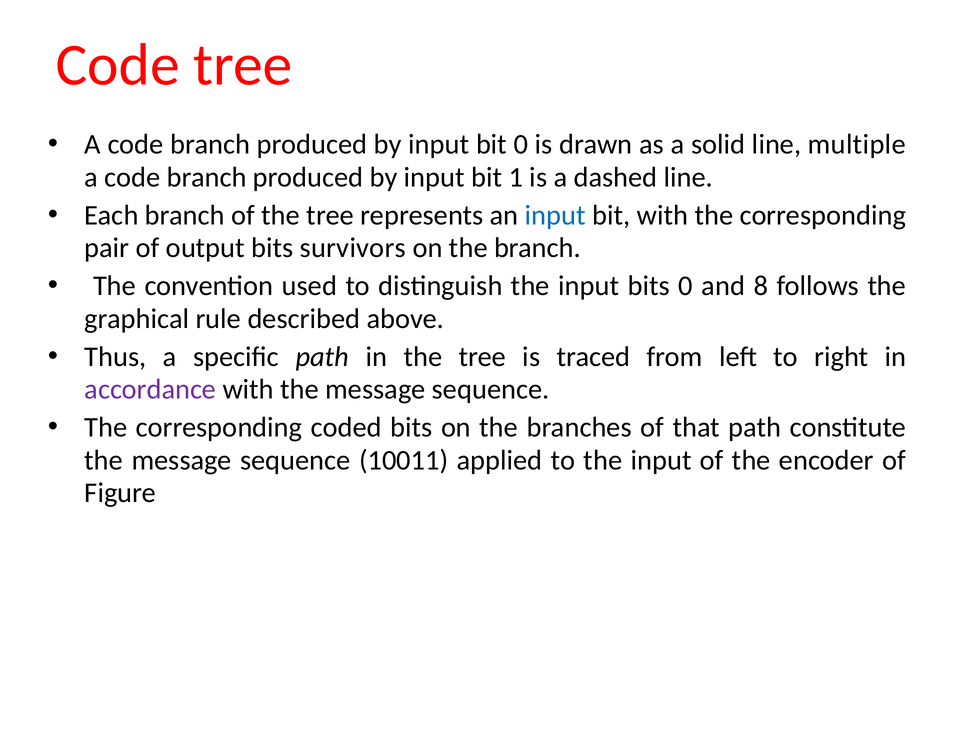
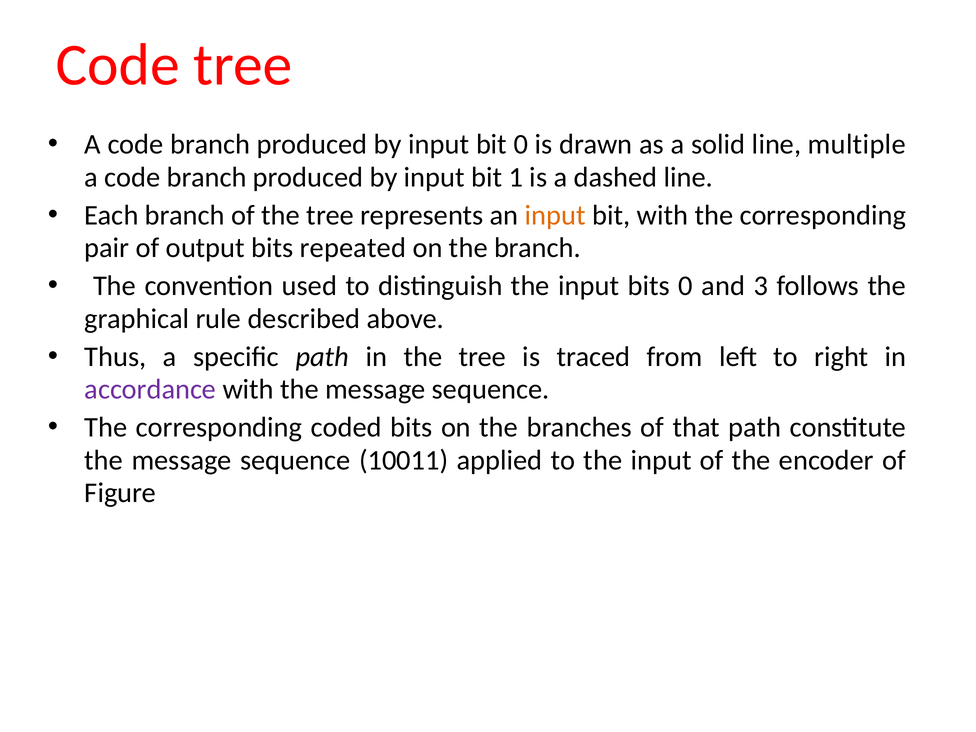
input at (555, 215) colour: blue -> orange
survivors: survivors -> repeated
8: 8 -> 3
